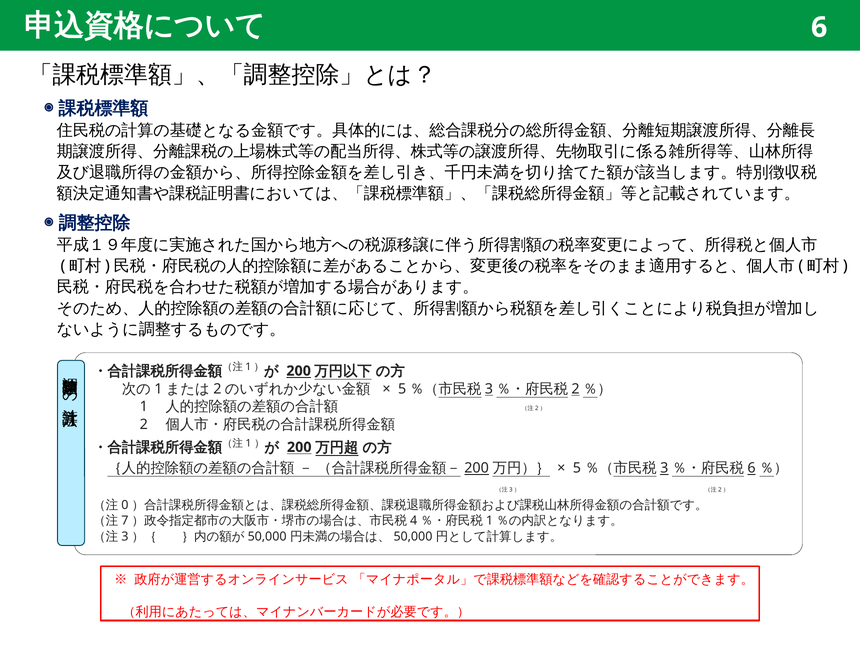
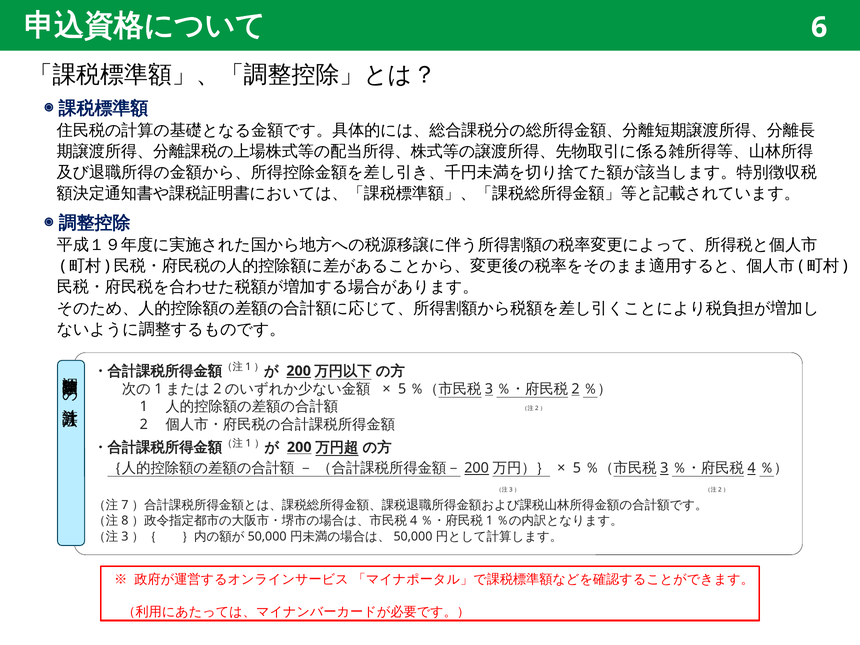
6 at (752, 468): 6 -> 4
0: 0 -> 7
7: 7 -> 8
